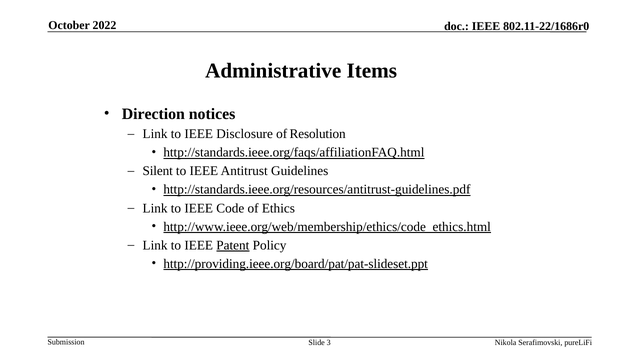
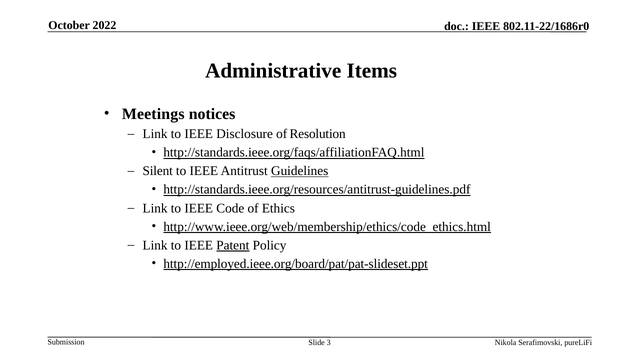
Direction: Direction -> Meetings
Guidelines underline: none -> present
http://providing.ieee.org/board/pat/pat-slideset.ppt: http://providing.ieee.org/board/pat/pat-slideset.ppt -> http://employed.ieee.org/board/pat/pat-slideset.ppt
